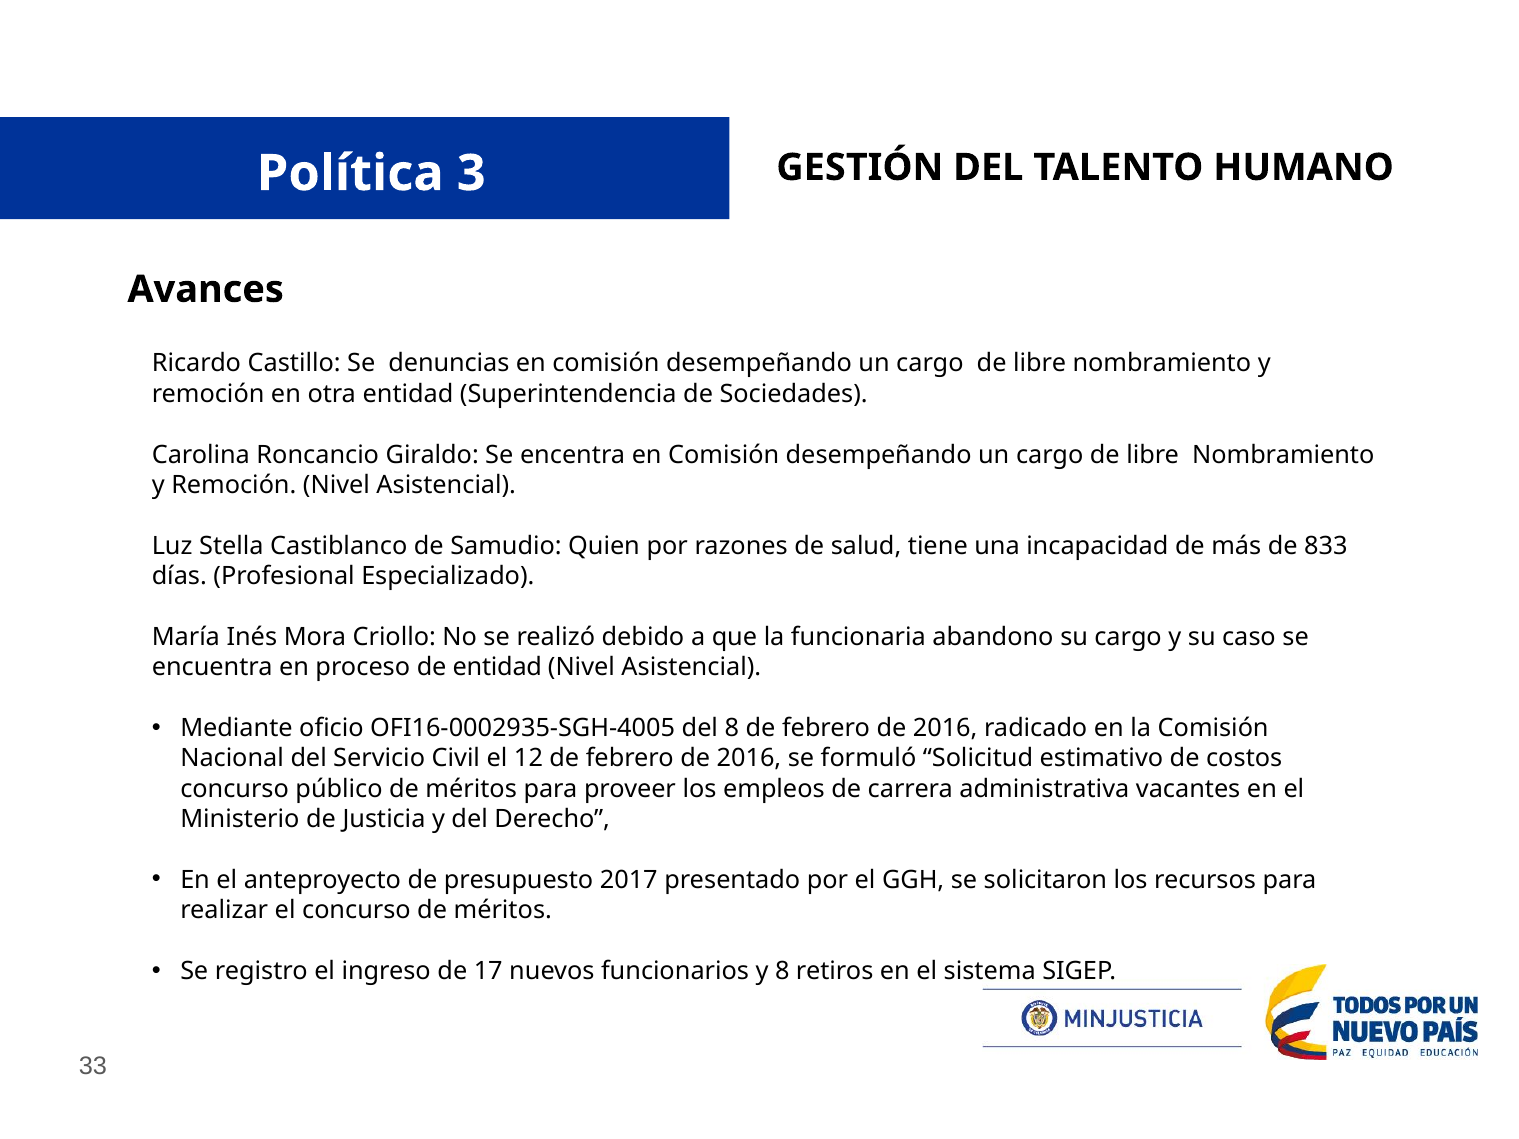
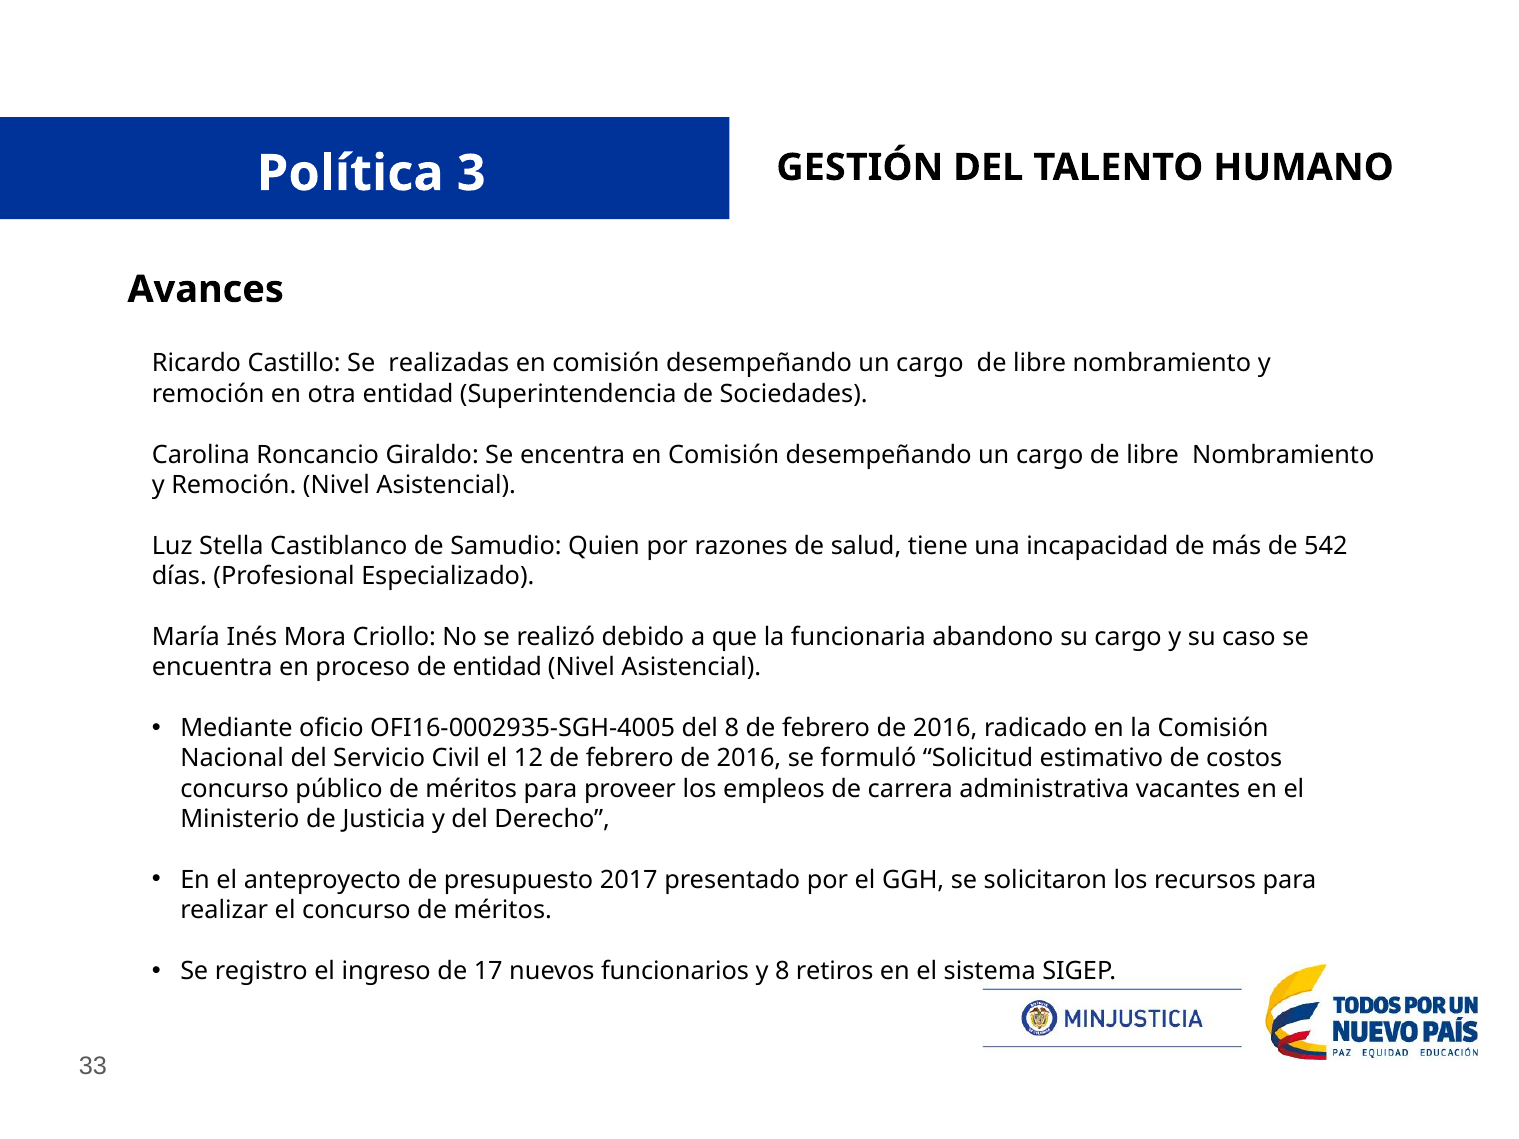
denuncias: denuncias -> realizadas
833: 833 -> 542
